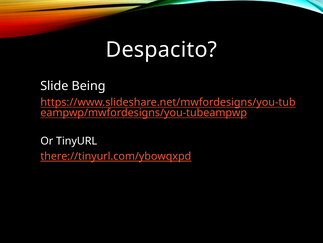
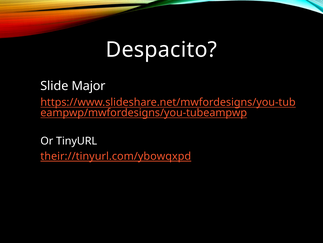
Being: Being -> Major
there://tinyurl.com/ybowqxpd: there://tinyurl.com/ybowqxpd -> their://tinyurl.com/ybowqxpd
